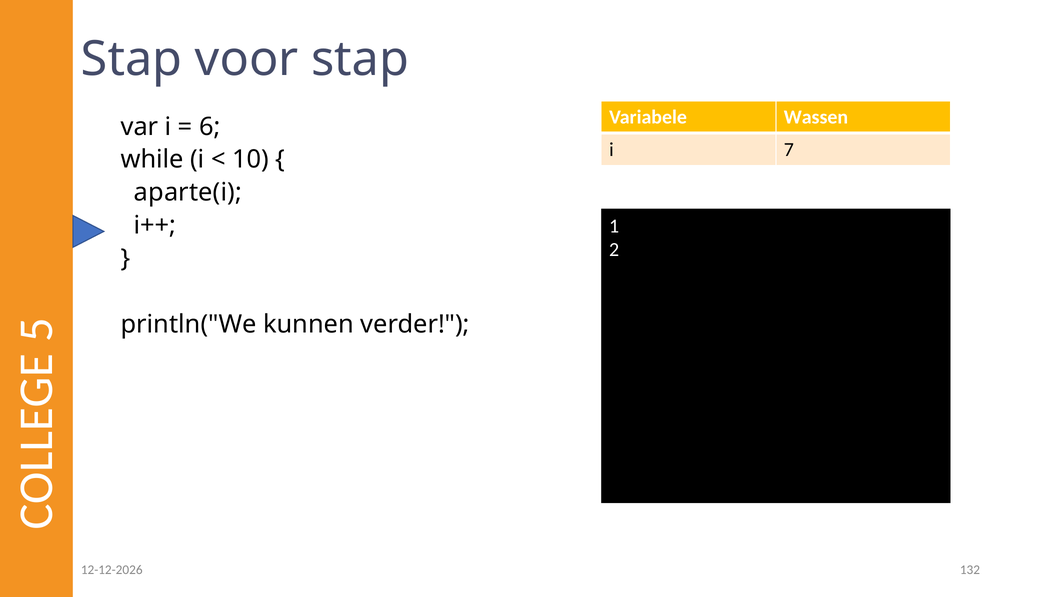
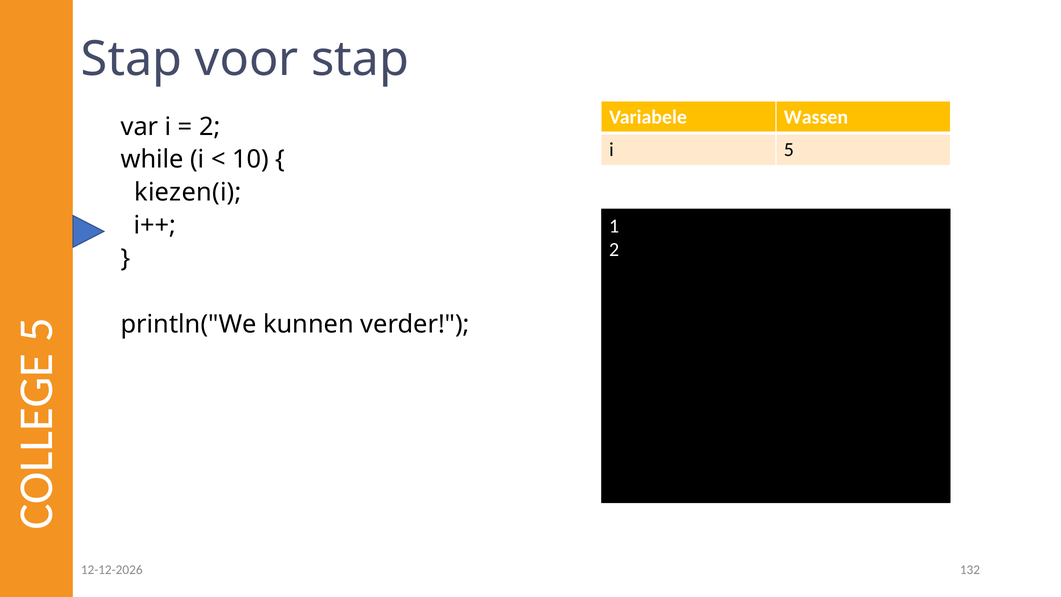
6 at (210, 127): 6 -> 2
i 7: 7 -> 5
aparte(i: aparte(i -> kiezen(i
